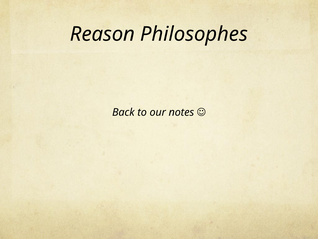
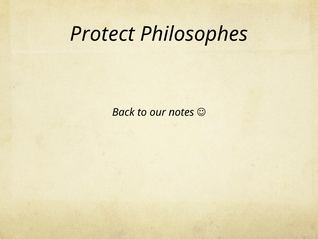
Reason: Reason -> Protect
